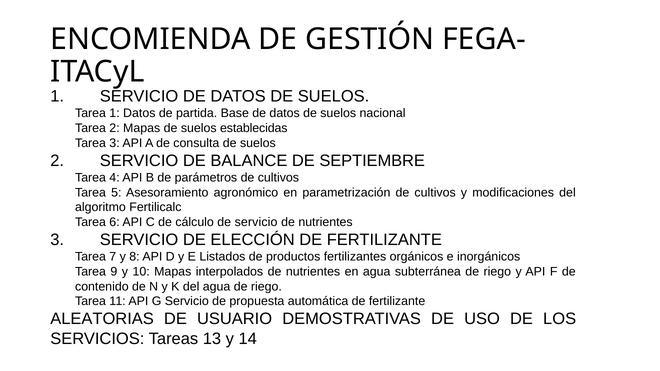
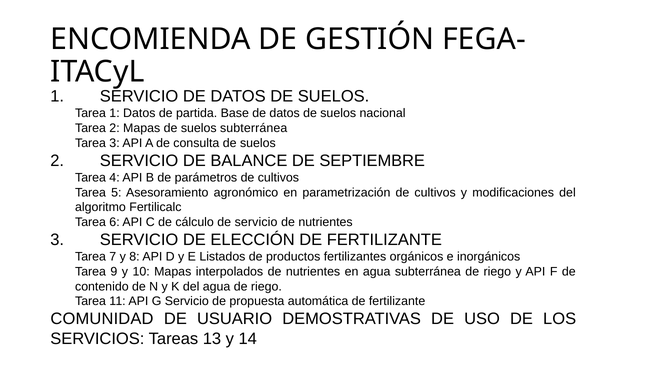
suelos establecidas: establecidas -> subterránea
ALEATORIAS: ALEATORIAS -> COMUNIDAD
